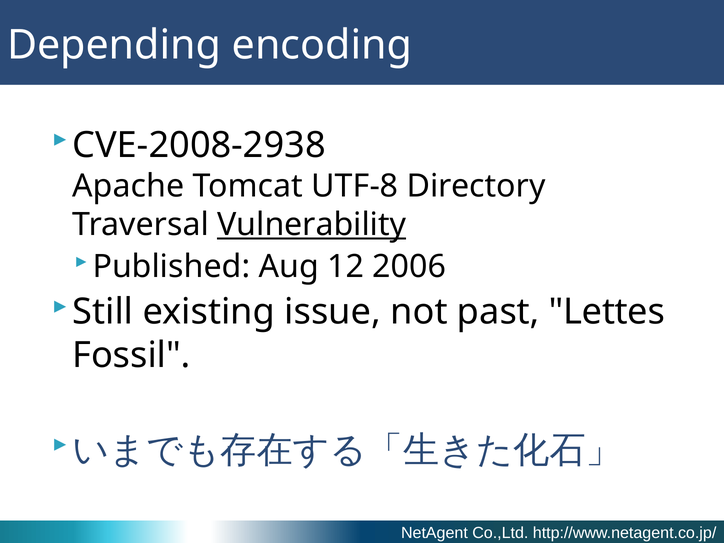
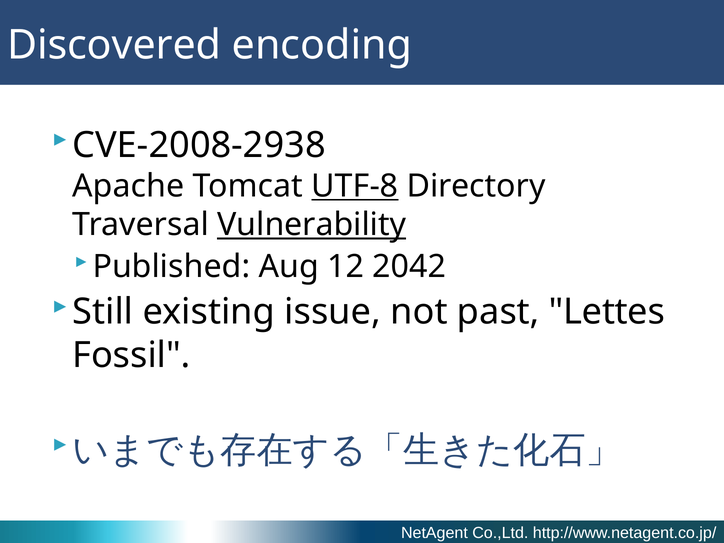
Depending: Depending -> Discovered
UTF-8 underline: none -> present
2006: 2006 -> 2042
